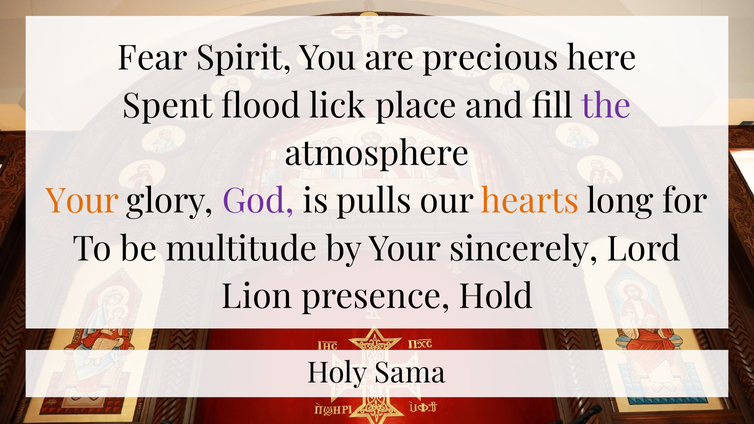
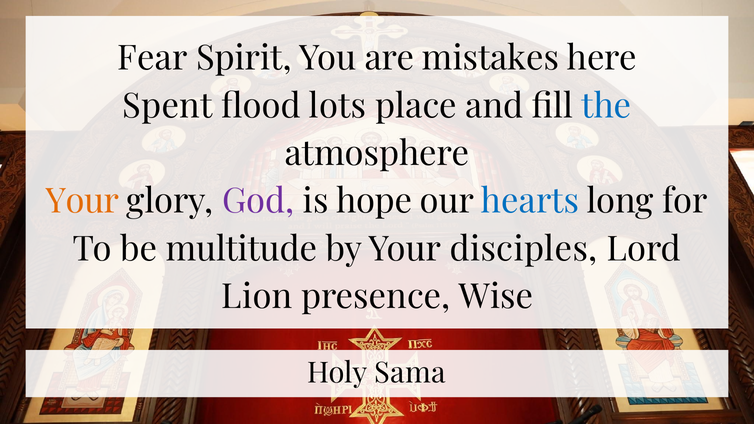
precious: precious -> mistakes
lick: lick -> lots
the colour: purple -> blue
pulls: pulls -> hope
hearts colour: orange -> blue
sincerely: sincerely -> disciples
Hold: Hold -> Wise
